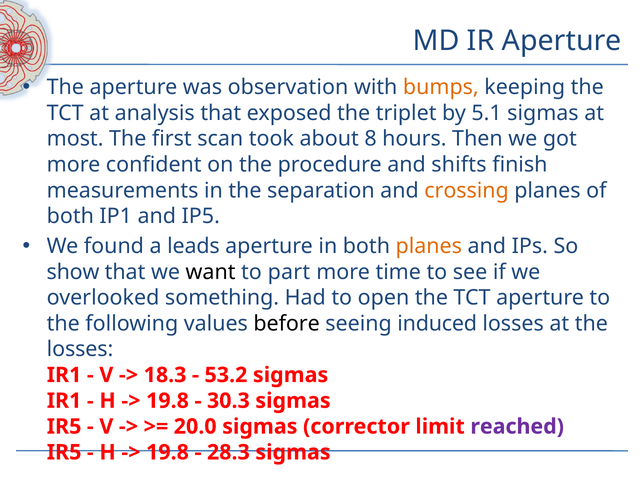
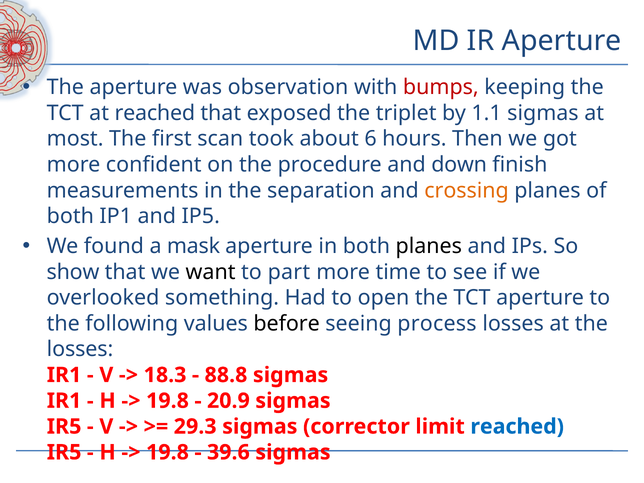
bumps colour: orange -> red
at analysis: analysis -> reached
5.1: 5.1 -> 1.1
8: 8 -> 6
shifts: shifts -> down
leads: leads -> mask
planes at (429, 246) colour: orange -> black
induced: induced -> process
53.2: 53.2 -> 88.8
30.3: 30.3 -> 20.9
20.0: 20.0 -> 29.3
reached at (517, 427) colour: purple -> blue
28.3: 28.3 -> 39.6
